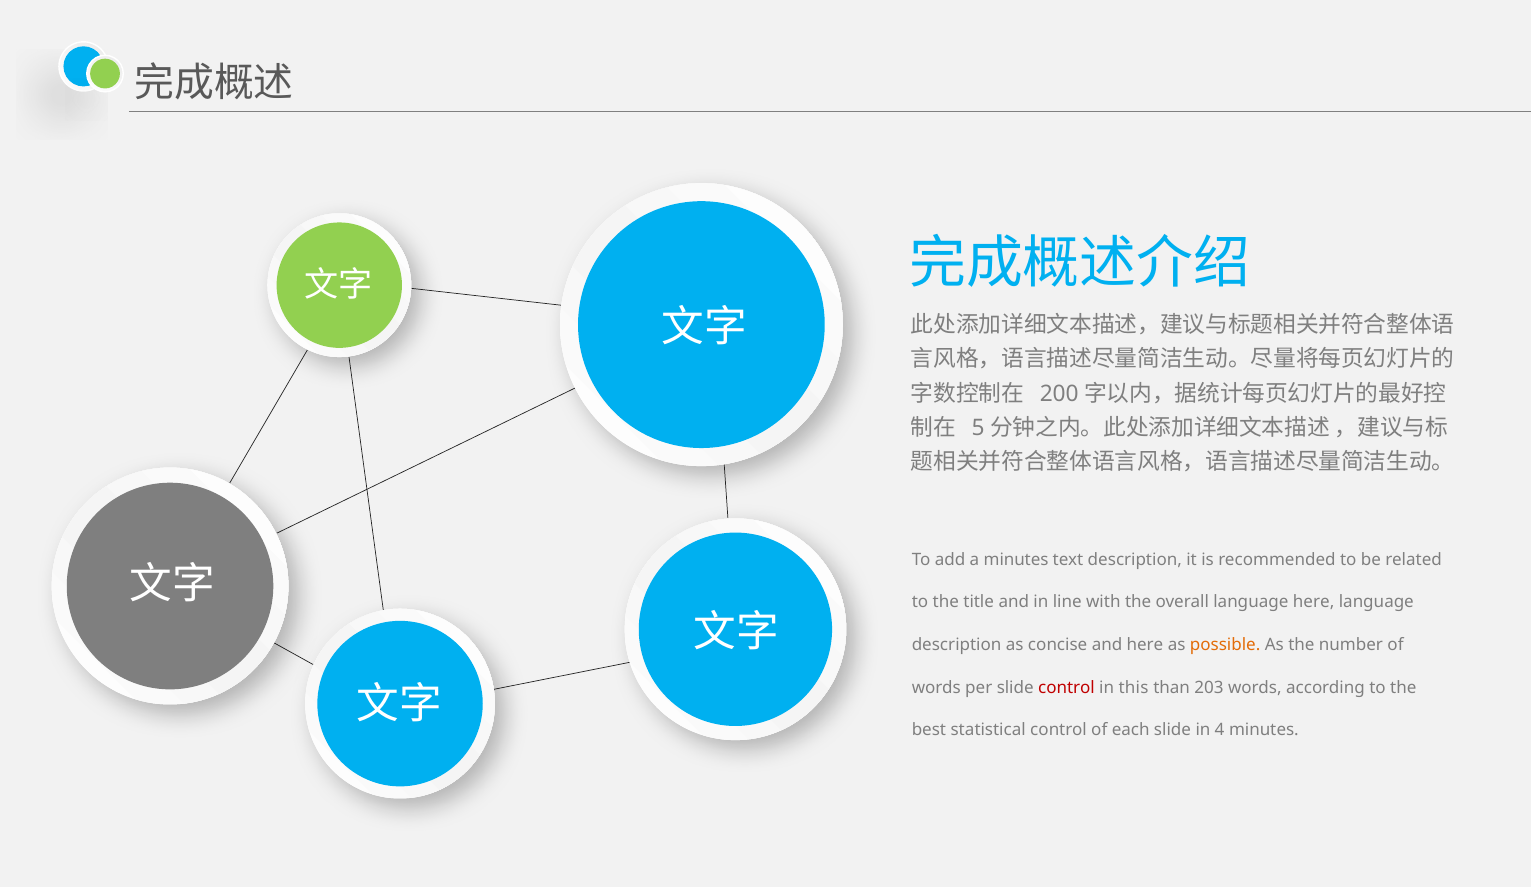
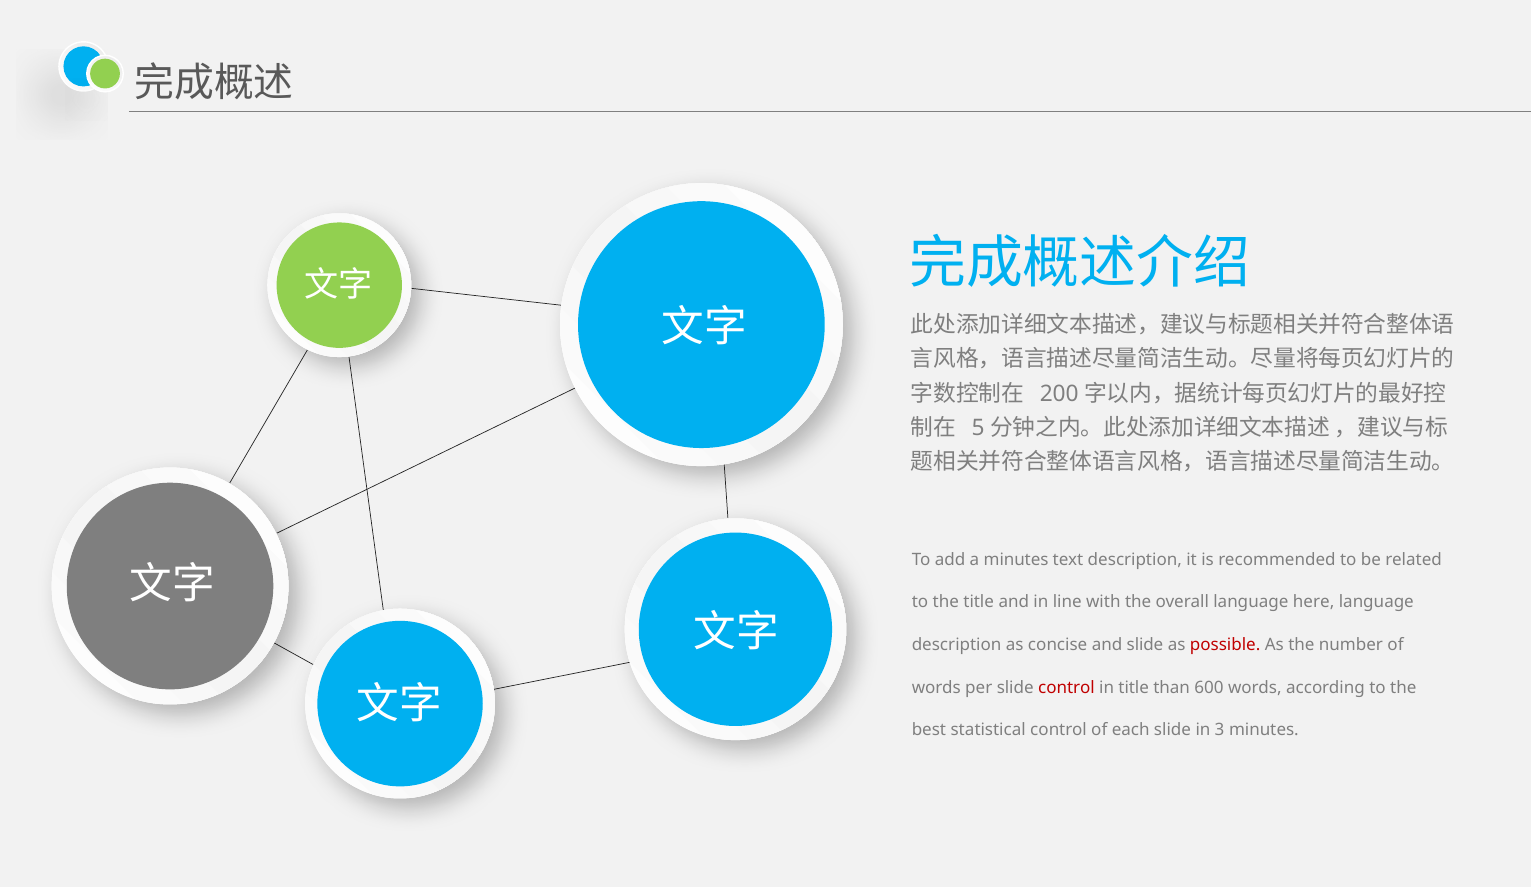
and here: here -> slide
possible colour: orange -> red
in this: this -> title
203: 203 -> 600
4: 4 -> 3
